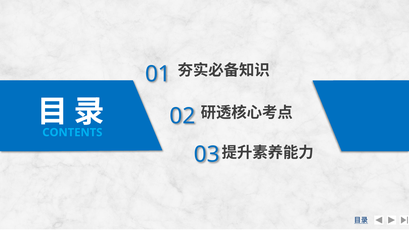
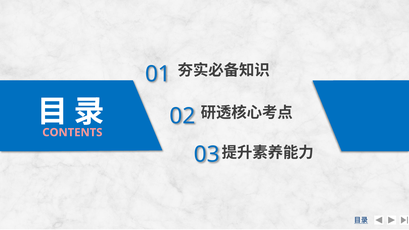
CONTENTS colour: light blue -> pink
